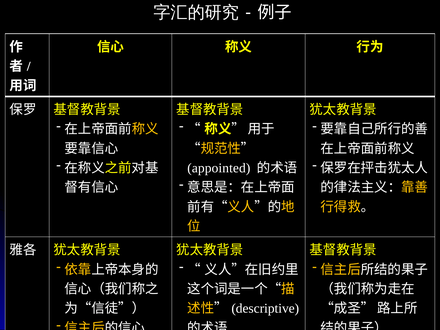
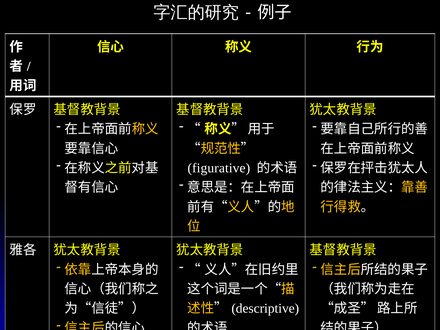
appointed: appointed -> figurative
